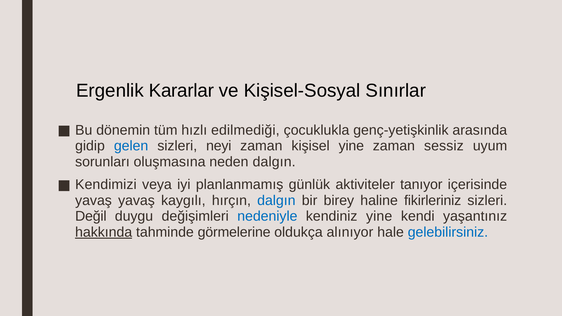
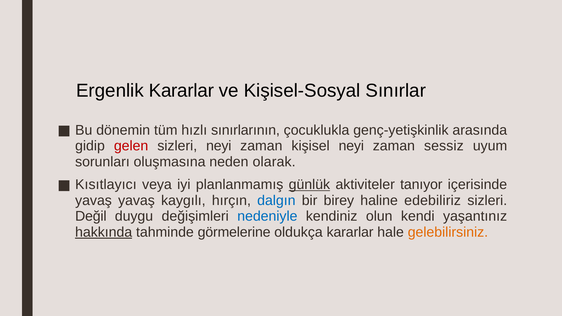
edilmediği: edilmediği -> sınırlarının
gelen colour: blue -> red
kişisel yine: yine -> neyi
neden dalgın: dalgın -> olarak
Kendimizi: Kendimizi -> Kısıtlayıcı
günlük underline: none -> present
fikirleriniz: fikirleriniz -> edebiliriz
kendiniz yine: yine -> olun
oldukça alınıyor: alınıyor -> kararlar
gelebilirsiniz colour: blue -> orange
